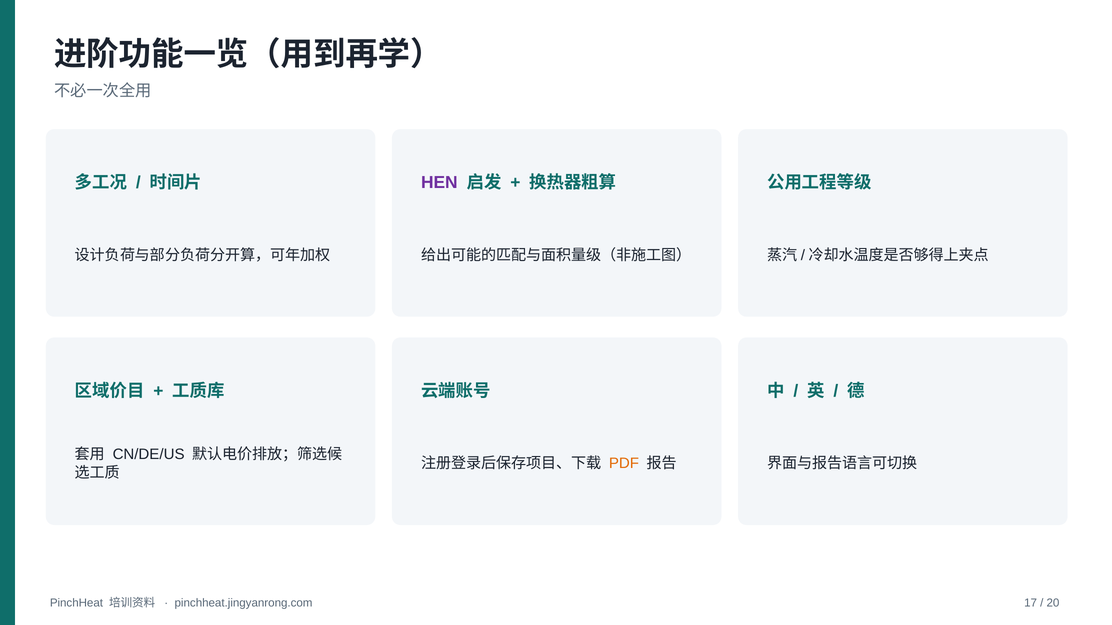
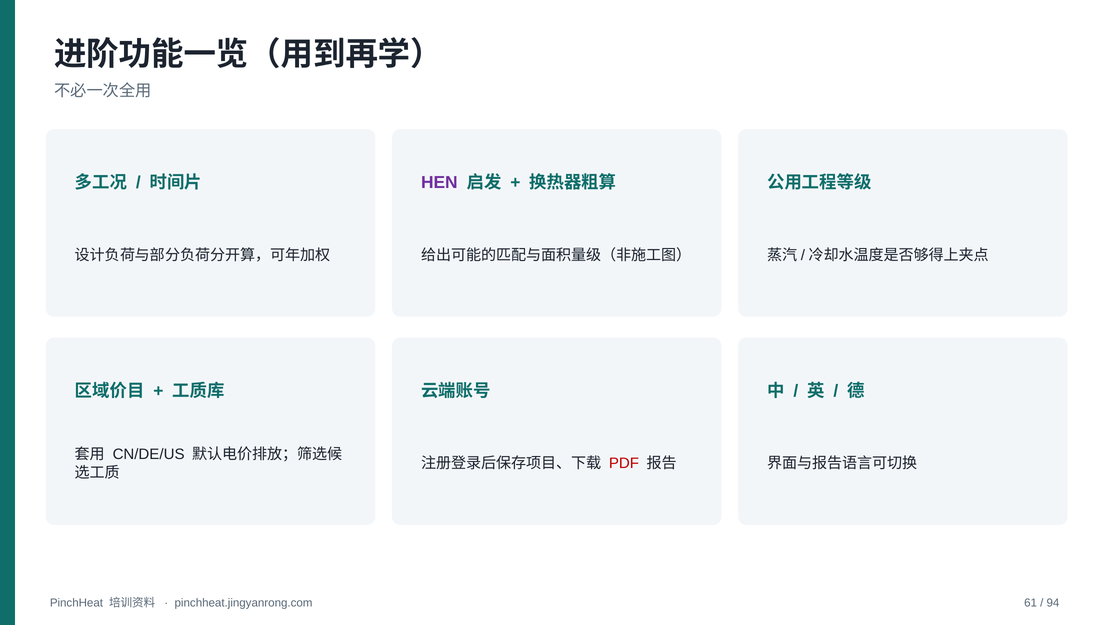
PDF colour: orange -> red
17: 17 -> 61
20: 20 -> 94
